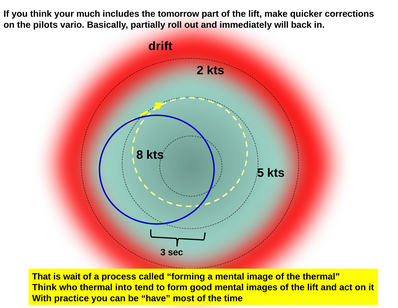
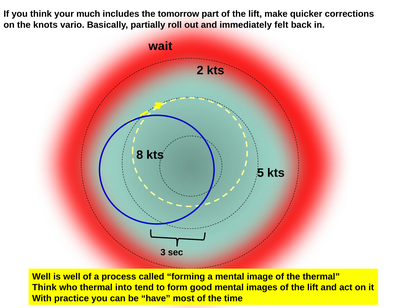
pilots: pilots -> knots
will: will -> felt
drift: drift -> wait
That at (41, 277): That -> Well
is wait: wait -> well
